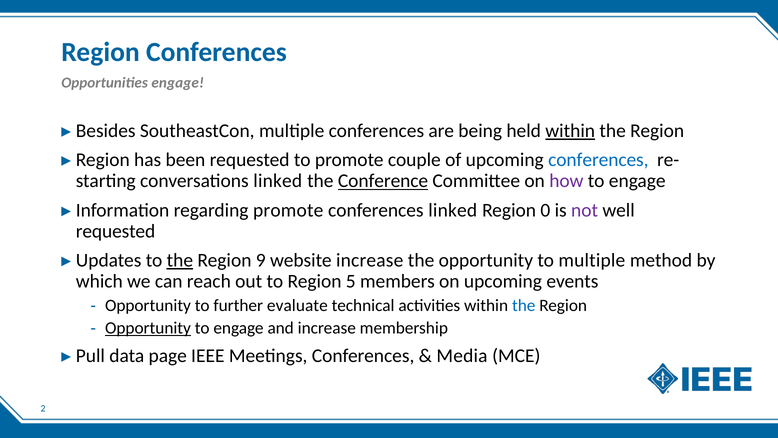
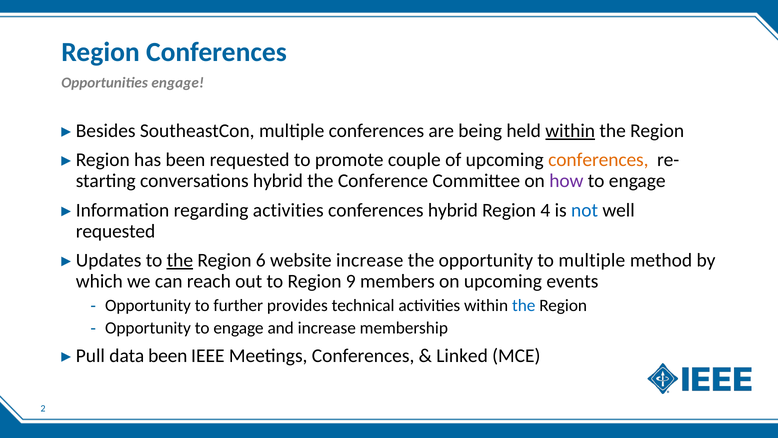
conferences at (598, 160) colour: blue -> orange
conversations linked: linked -> hybrid
Conference underline: present -> none
regarding promote: promote -> activities
conferences linked: linked -> hybrid
0: 0 -> 4
not colour: purple -> blue
9: 9 -> 6
5: 5 -> 9
evaluate: evaluate -> provides
Opportunity at (148, 328) underline: present -> none
data page: page -> been
Media: Media -> Linked
